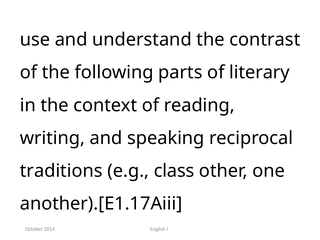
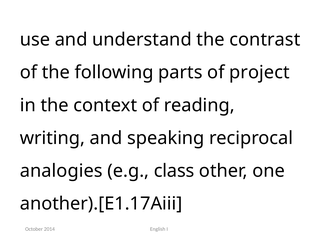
literary: literary -> project
traditions: traditions -> analogies
